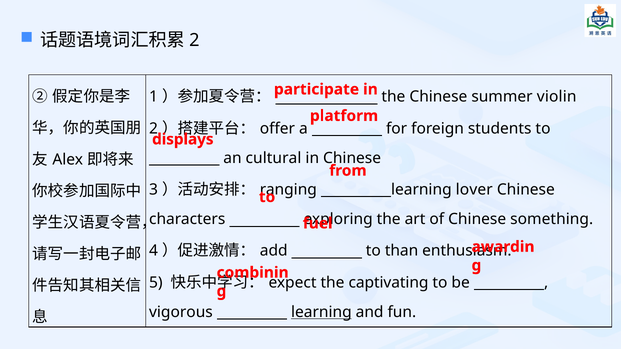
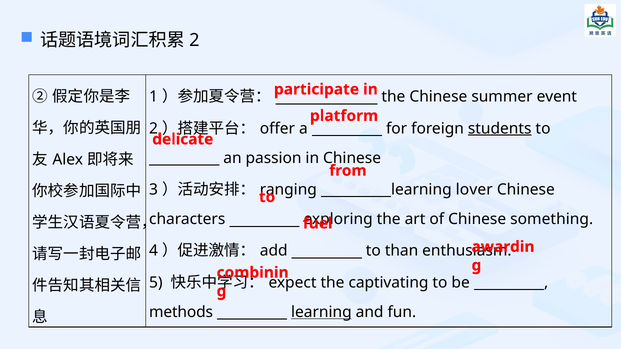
violin: violin -> event
students underline: none -> present
displays: displays -> delicate
cultural: cultural -> passion
vigorous: vigorous -> methods
